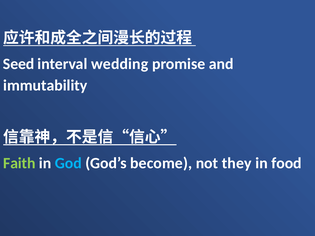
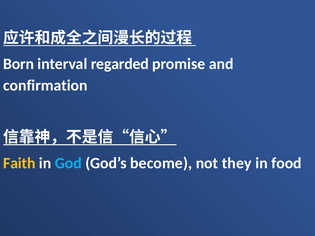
Seed: Seed -> Born
wedding: wedding -> regarded
immutability: immutability -> confirmation
Faith colour: light green -> yellow
